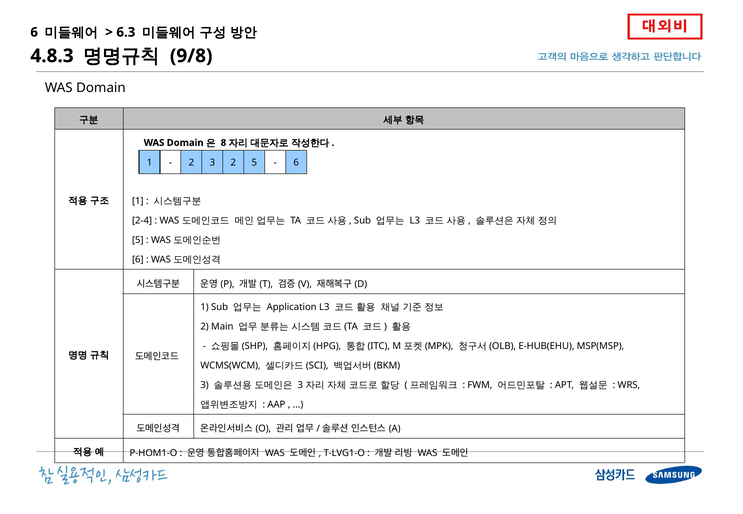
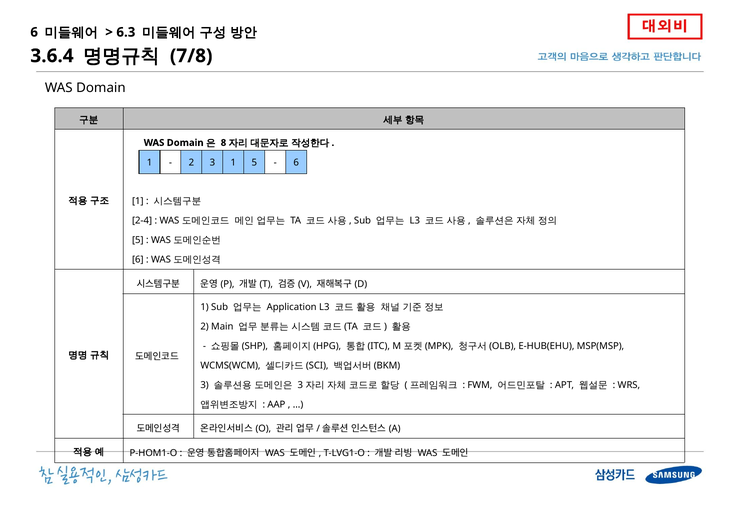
4.8.3: 4.8.3 -> 3.6.4
9/8: 9/8 -> 7/8
3 2: 2 -> 1
